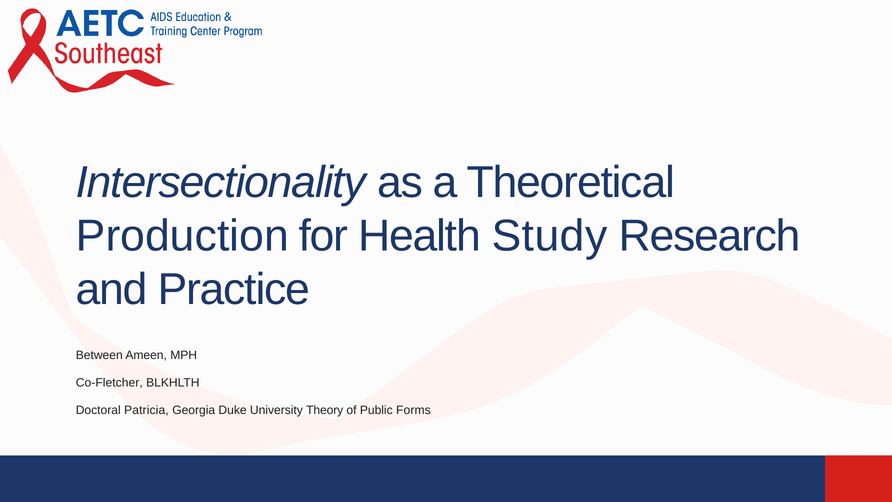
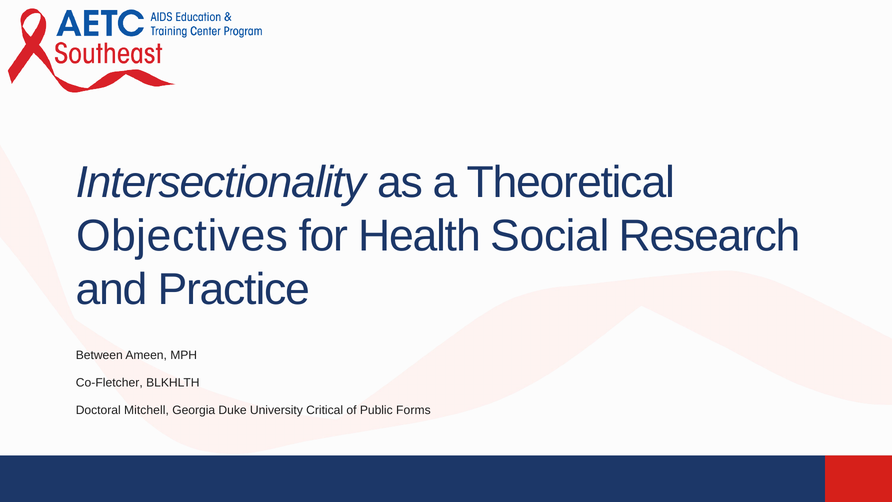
Production: Production -> Objectives
Study: Study -> Social
Patricia: Patricia -> Mitchell
Theory: Theory -> Critical
